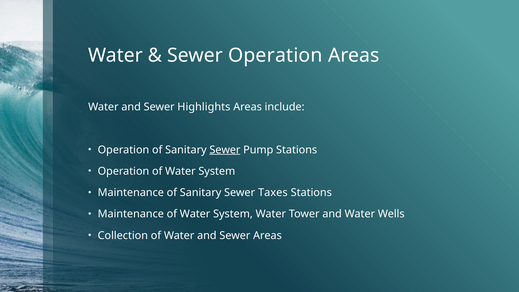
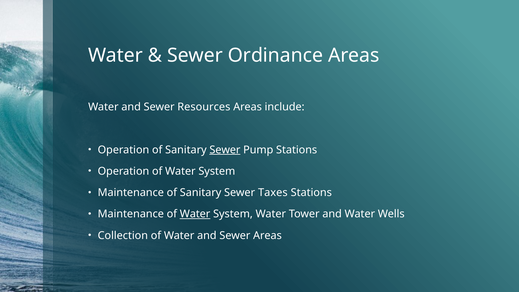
Sewer Operation: Operation -> Ordinance
Highlights: Highlights -> Resources
Water at (195, 214) underline: none -> present
